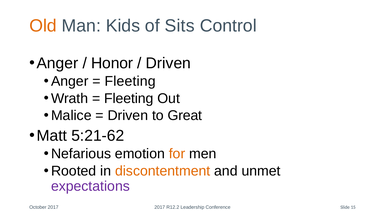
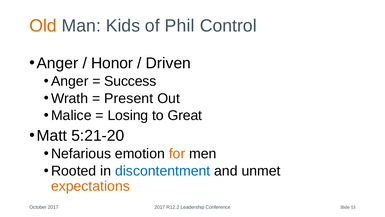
Sits: Sits -> Phil
Fleeting at (130, 81): Fleeting -> Success
Fleeting at (129, 98): Fleeting -> Present
Driven at (128, 115): Driven -> Losing
5:21-62: 5:21-62 -> 5:21-20
discontentment colour: orange -> blue
expectations colour: purple -> orange
